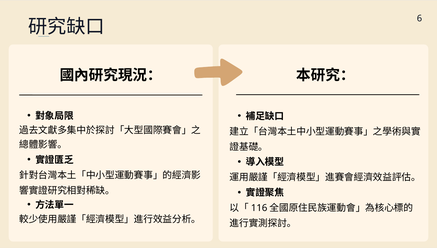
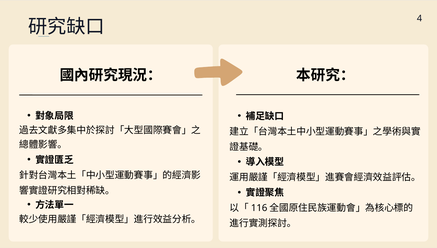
6: 6 -> 4
